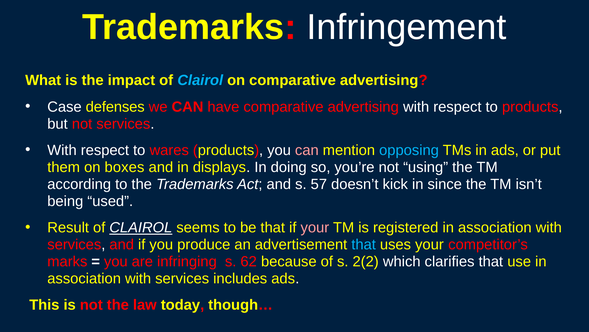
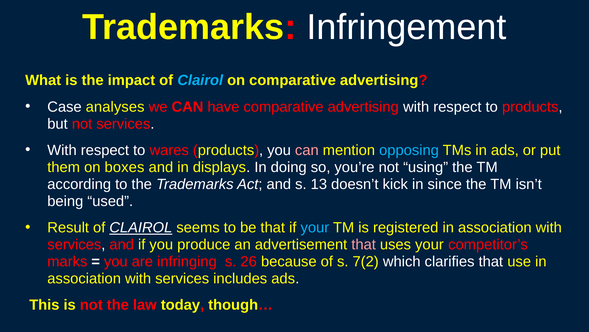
defenses: defenses -> analyses
57: 57 -> 13
your at (315, 227) colour: pink -> light blue
that at (364, 244) colour: light blue -> pink
62: 62 -> 26
2(2: 2(2 -> 7(2
